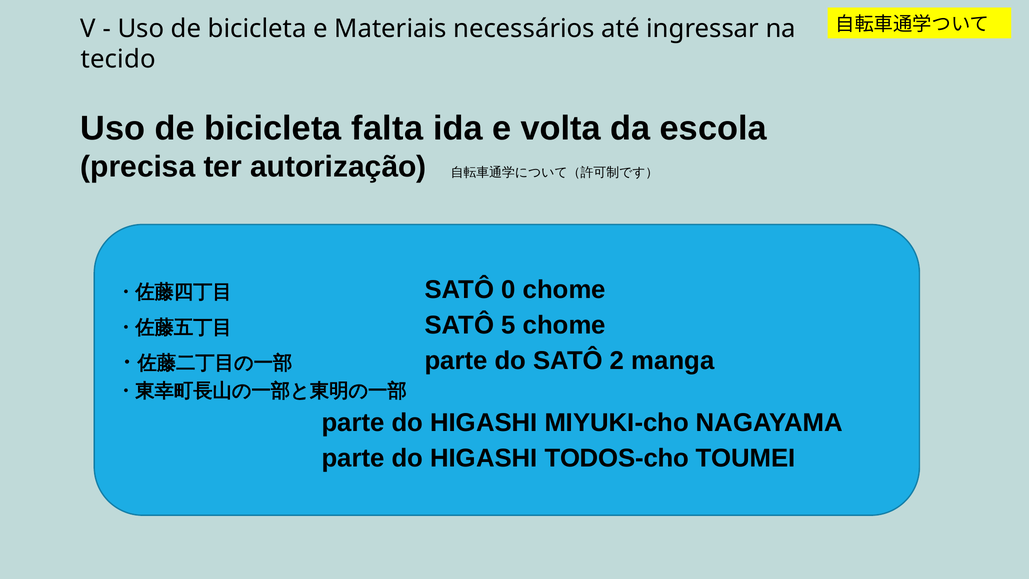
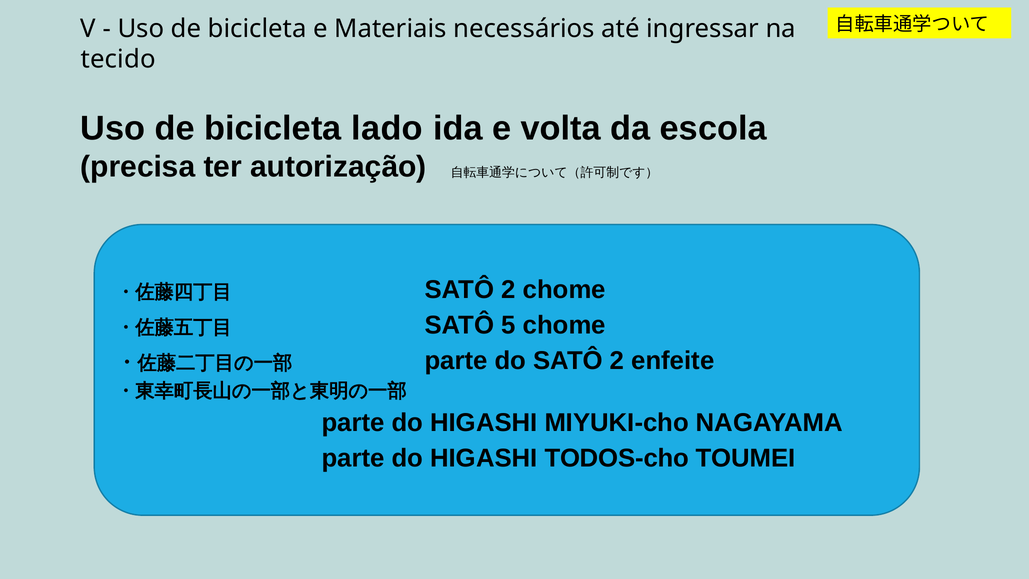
falta: falta -> lado
0 at (509, 290): 0 -> 2
manga: manga -> enfeite
